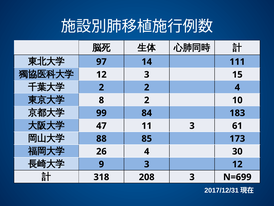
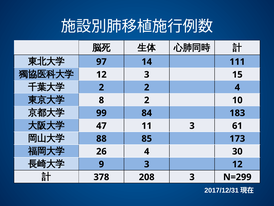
318: 318 -> 378
N=699: N=699 -> N=299
